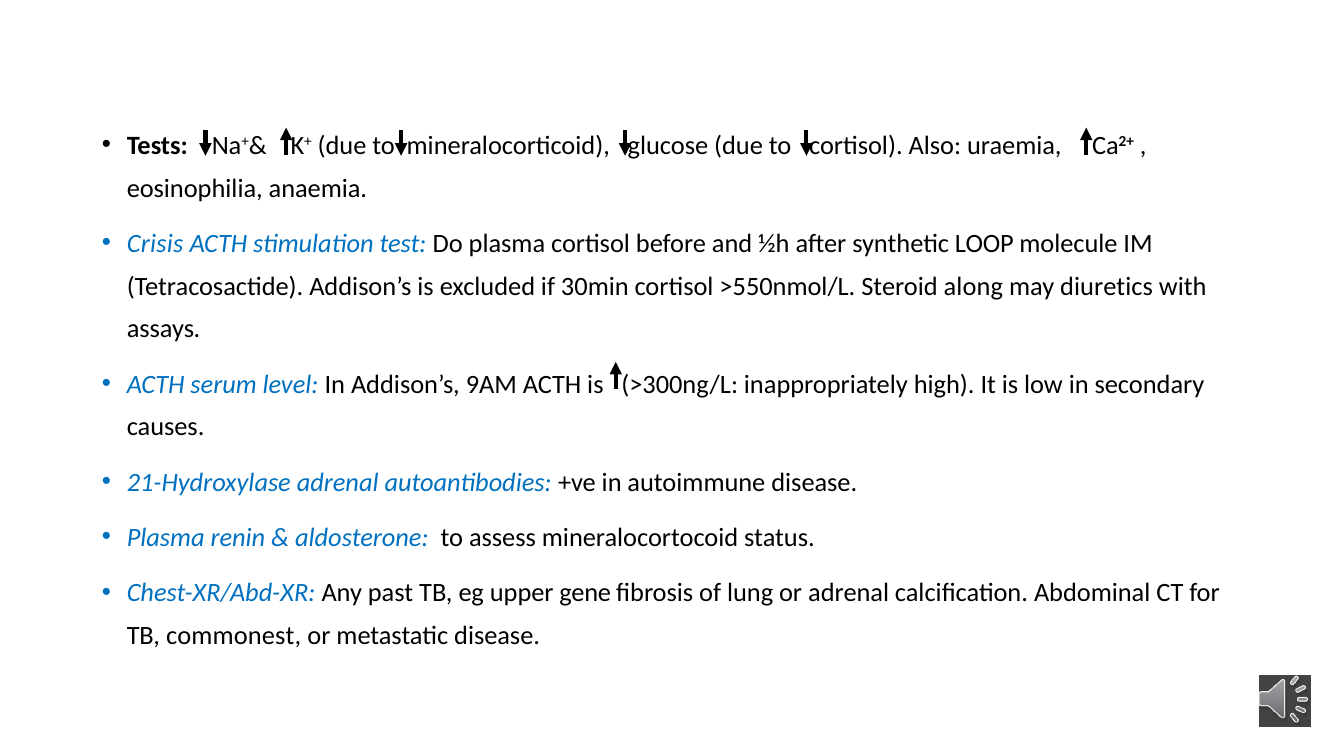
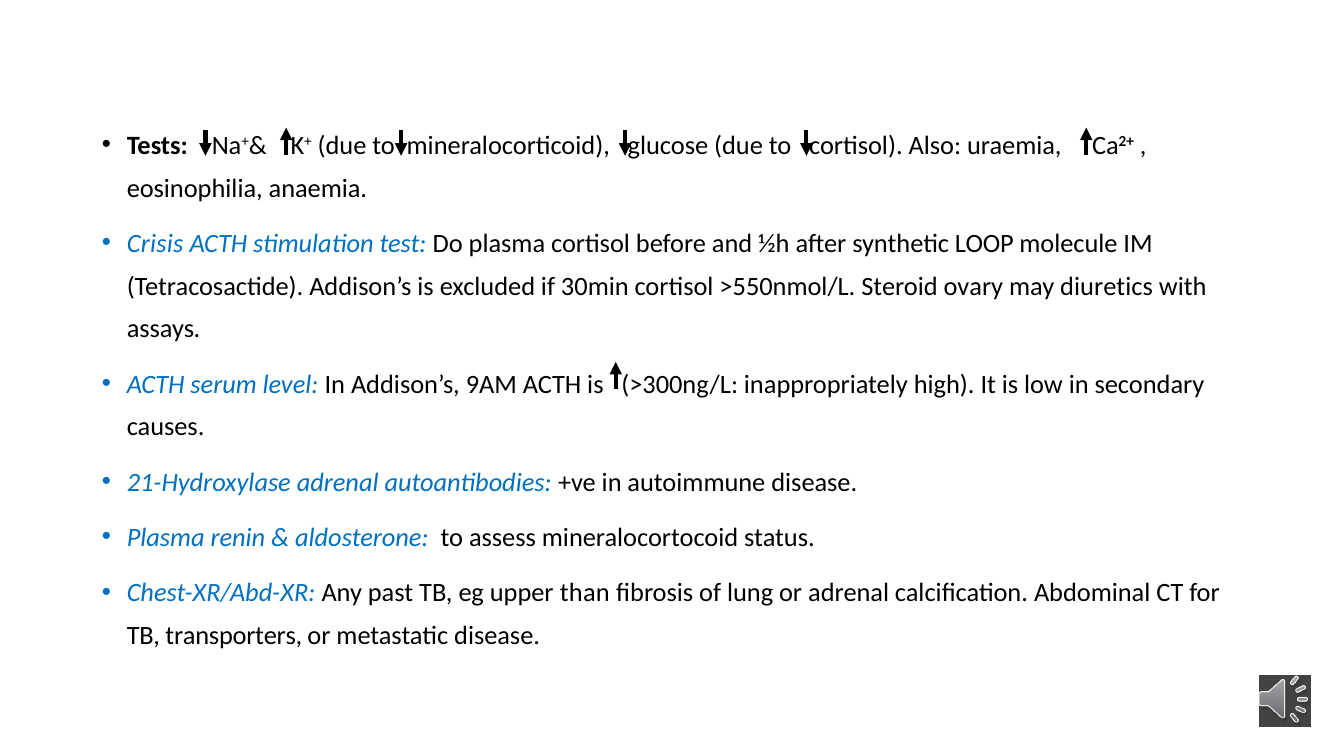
along: along -> ovary
gene: gene -> than
commonest: commonest -> transporters
